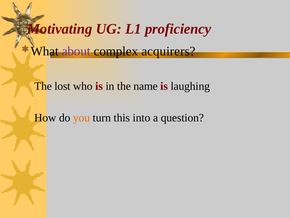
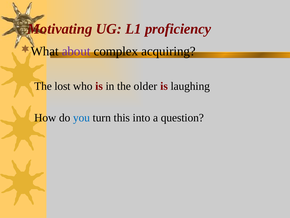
acquirers: acquirers -> acquiring
name: name -> older
you colour: orange -> blue
